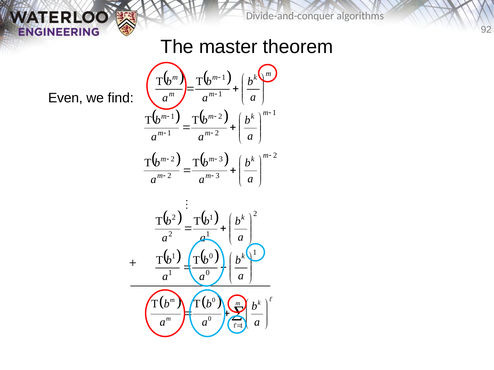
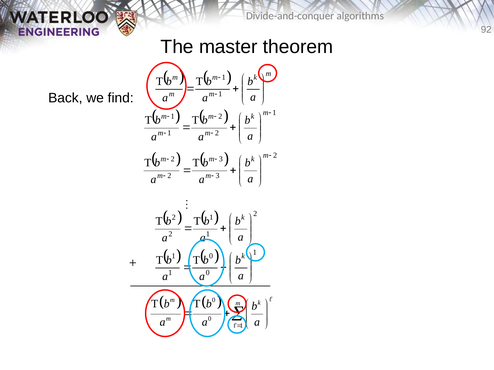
Even: Even -> Back
